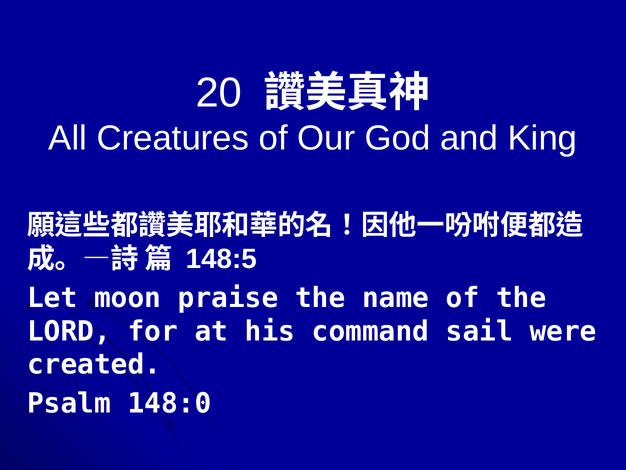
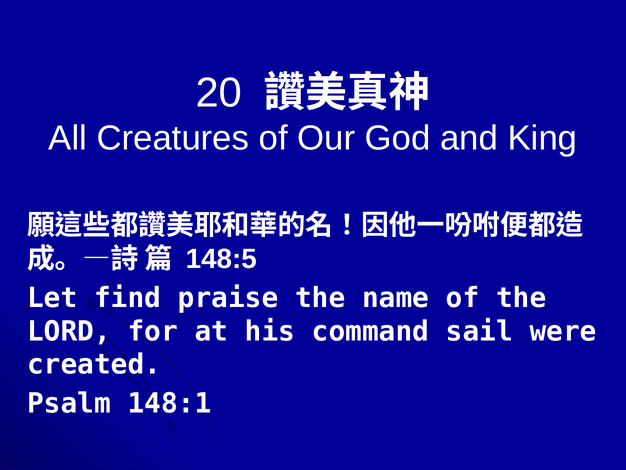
moon: moon -> find
148:0: 148:0 -> 148:1
